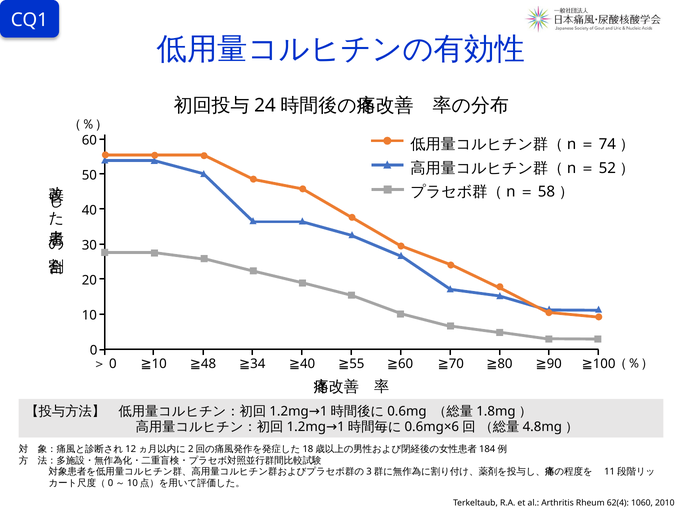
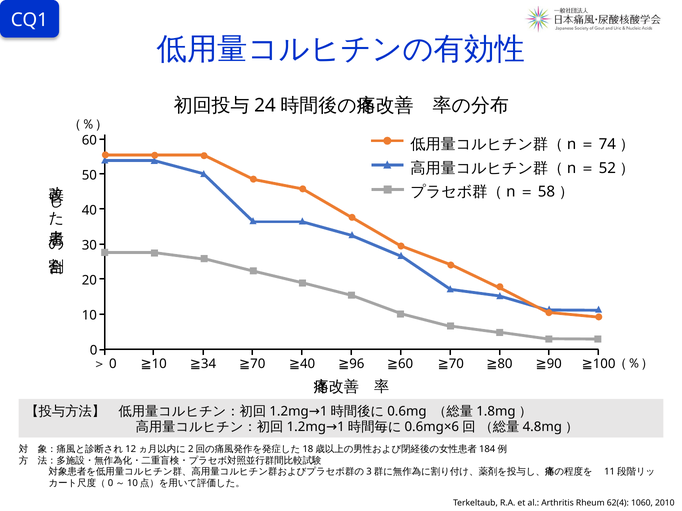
48: 48 -> 34
34 at (258, 364): 34 -> 70
55: 55 -> 96
